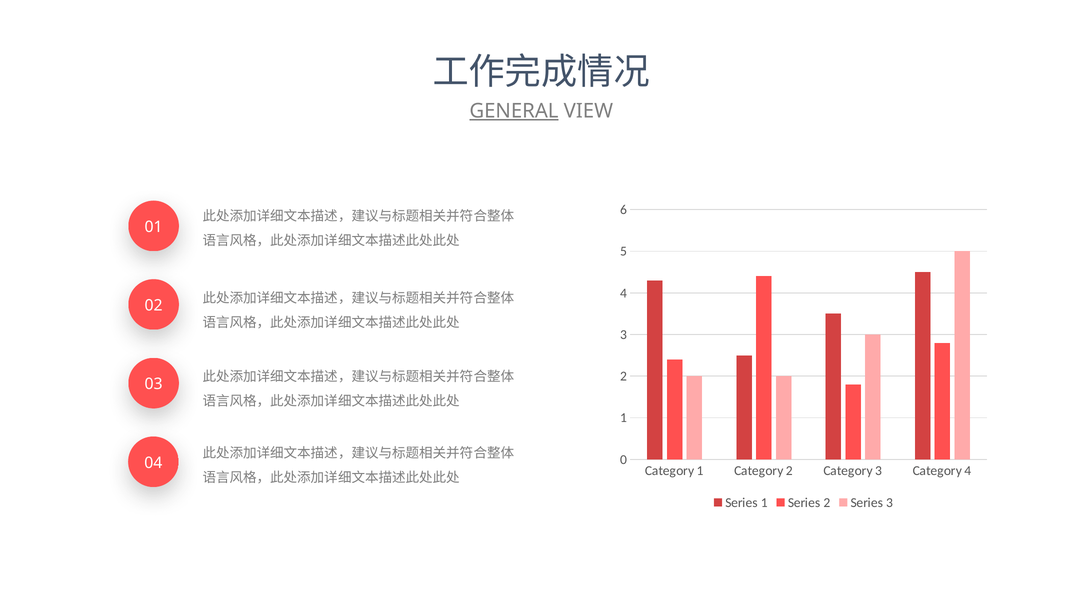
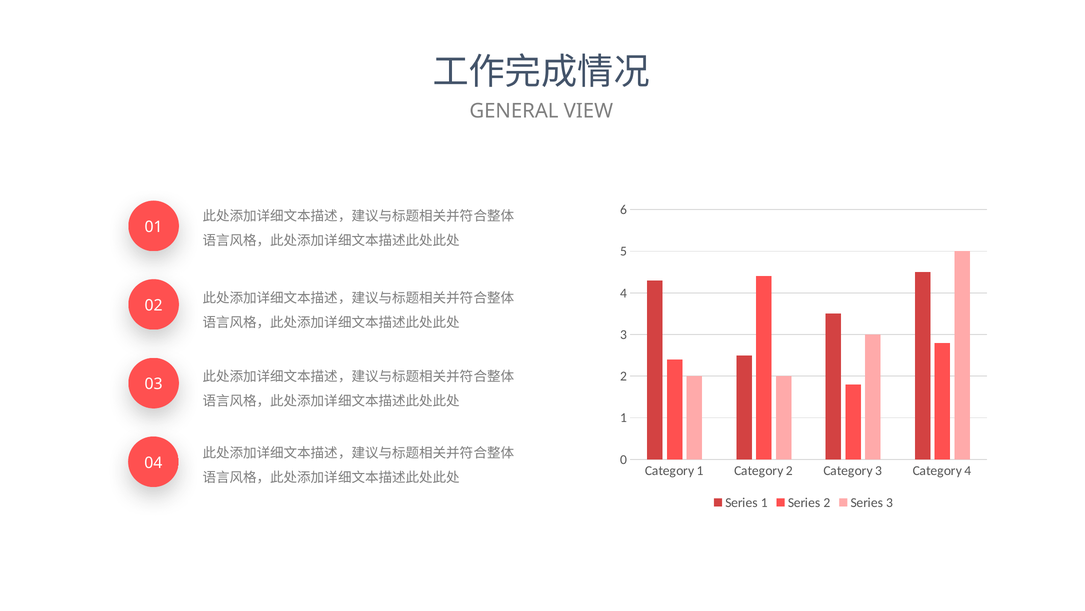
GENERAL underline: present -> none
